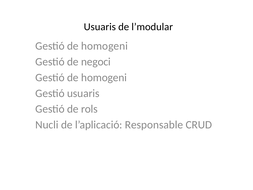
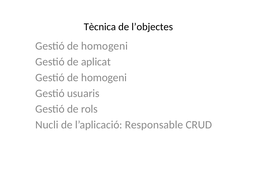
Usuaris at (100, 27): Usuaris -> Tècnica
l’modular: l’modular -> l’objectes
negoci: negoci -> aplicat
